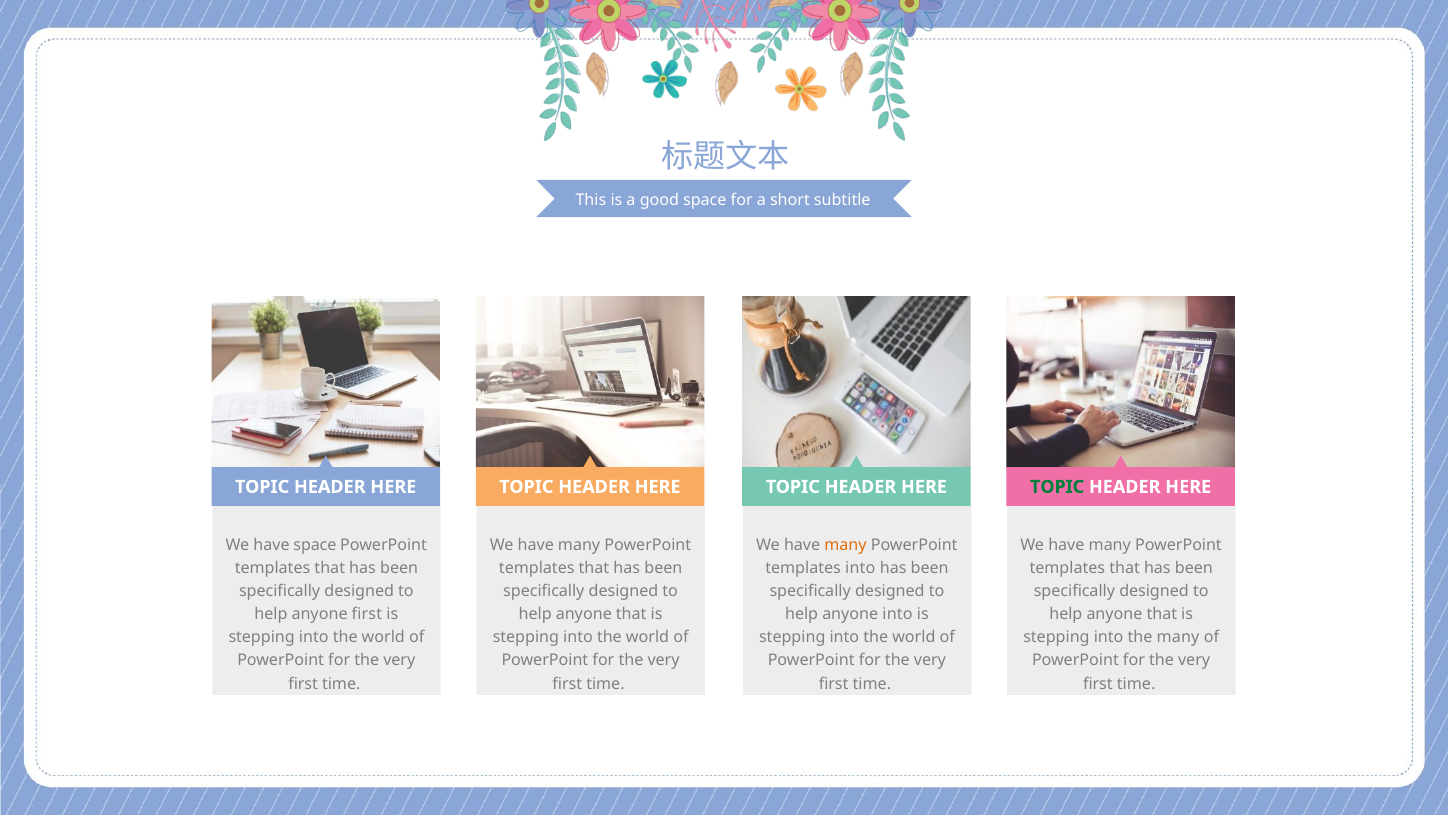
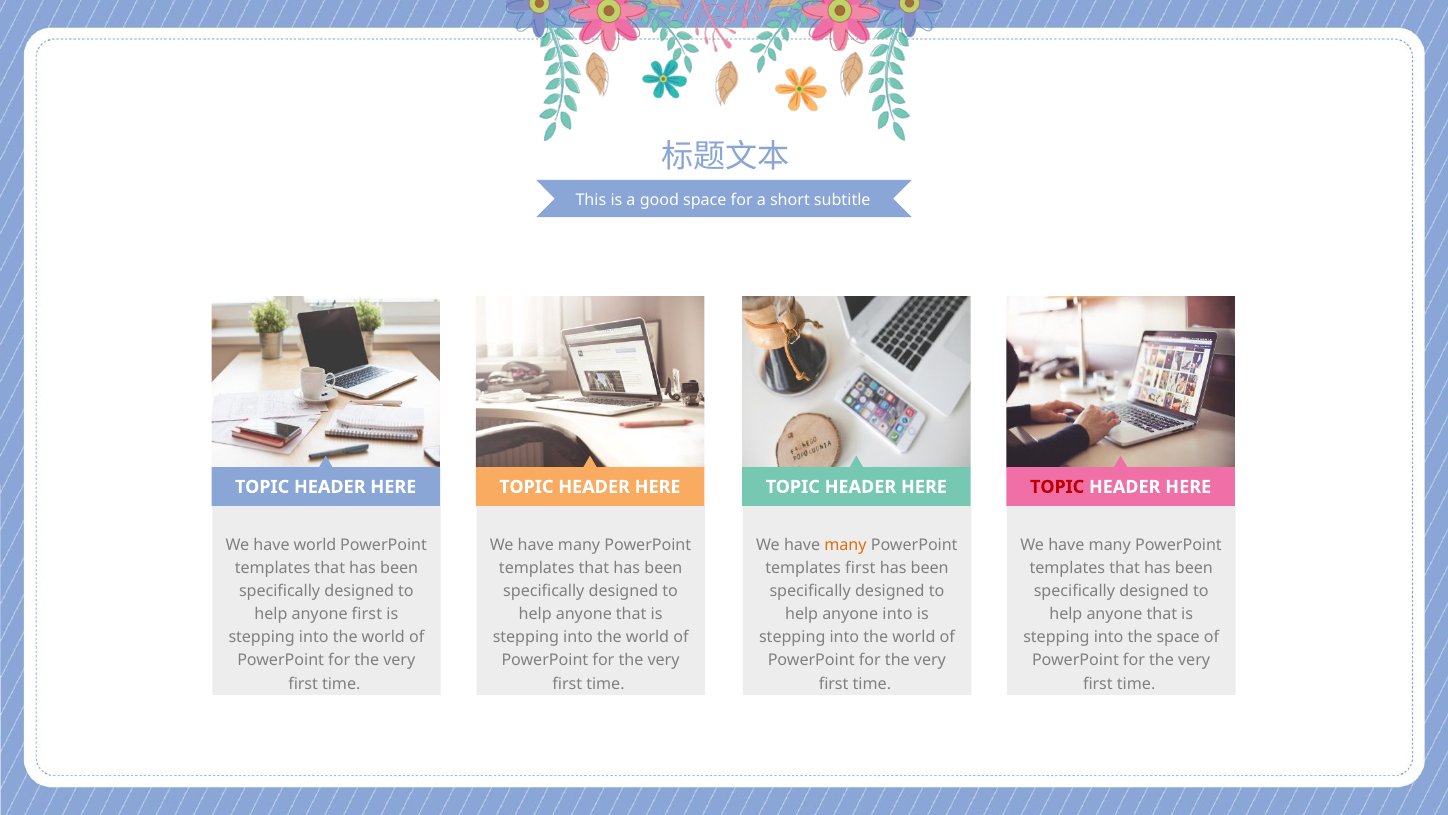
TOPIC at (1057, 487) colour: green -> red
have space: space -> world
templates into: into -> first
the many: many -> space
